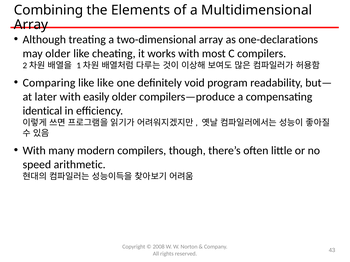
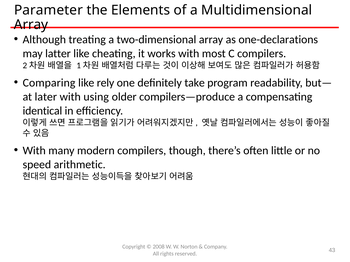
Combining: Combining -> Parameter
may older: older -> latter
like like: like -> rely
void: void -> take
easily: easily -> using
